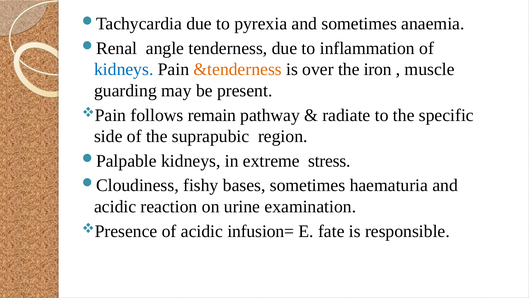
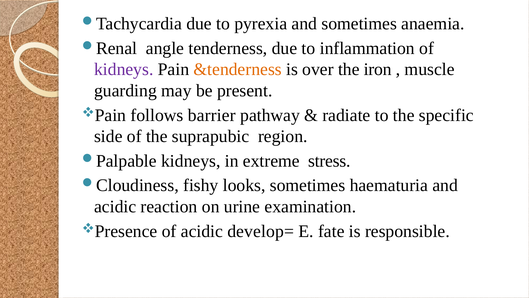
kidneys at (124, 69) colour: blue -> purple
remain: remain -> barrier
bases: bases -> looks
infusion=: infusion= -> develop=
